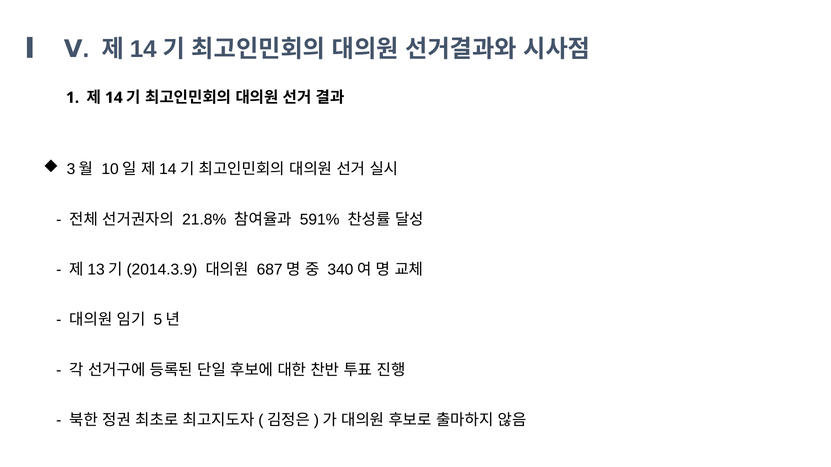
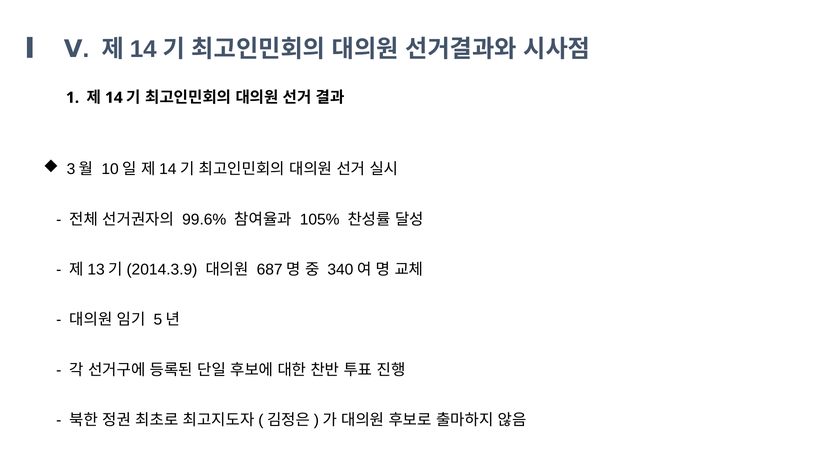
21.8%: 21.8% -> 99.6%
591%: 591% -> 105%
